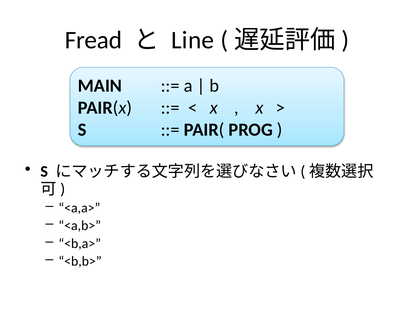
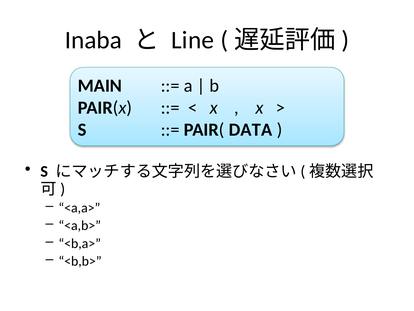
Fread: Fread -> Inaba
PROG: PROG -> DATA
